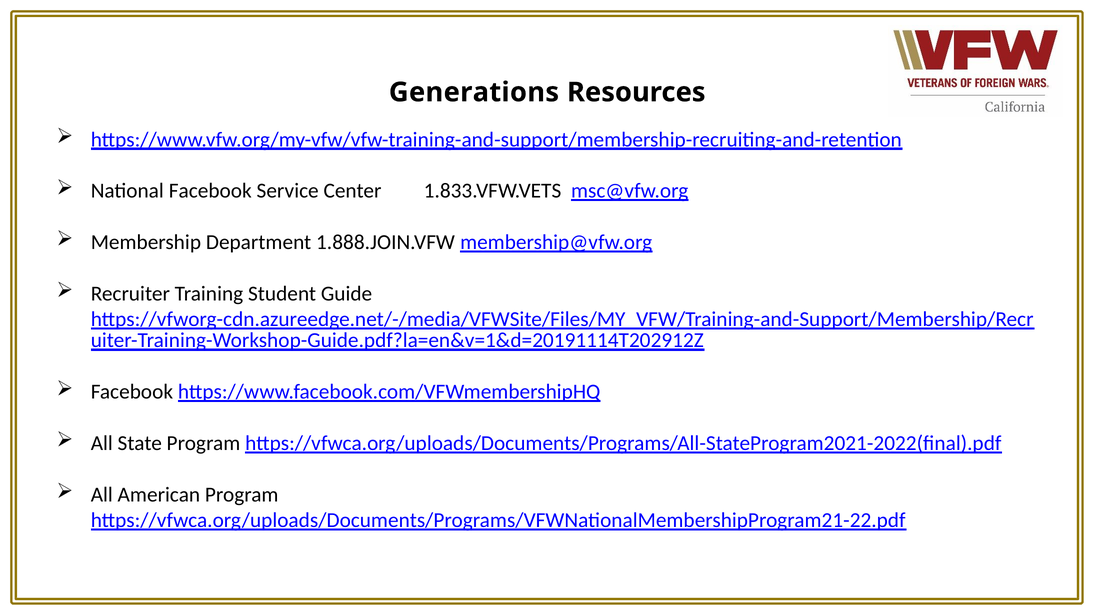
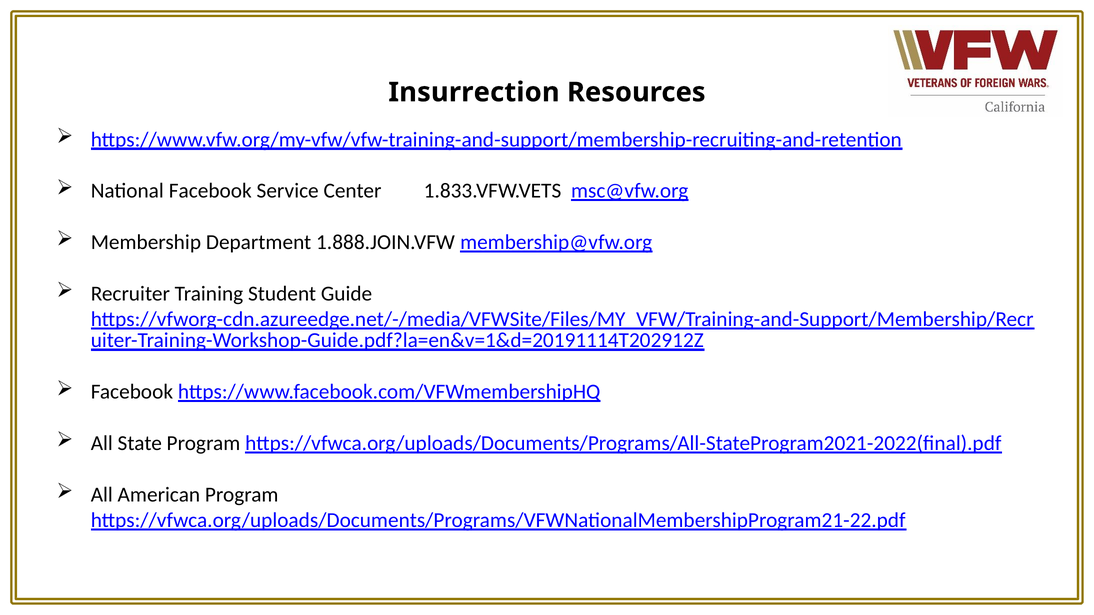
Generations: Generations -> Insurrection
